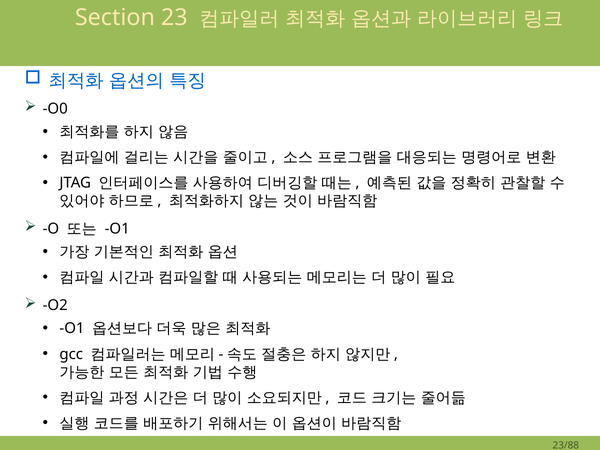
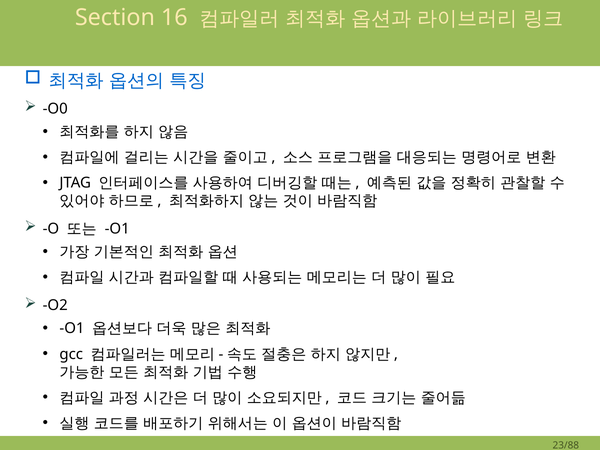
23: 23 -> 16
